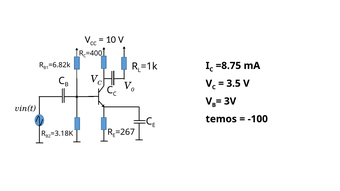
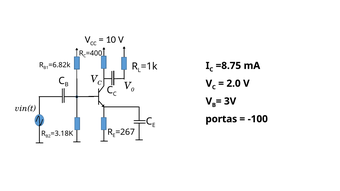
3.5: 3.5 -> 2.0
temos: temos -> portas
